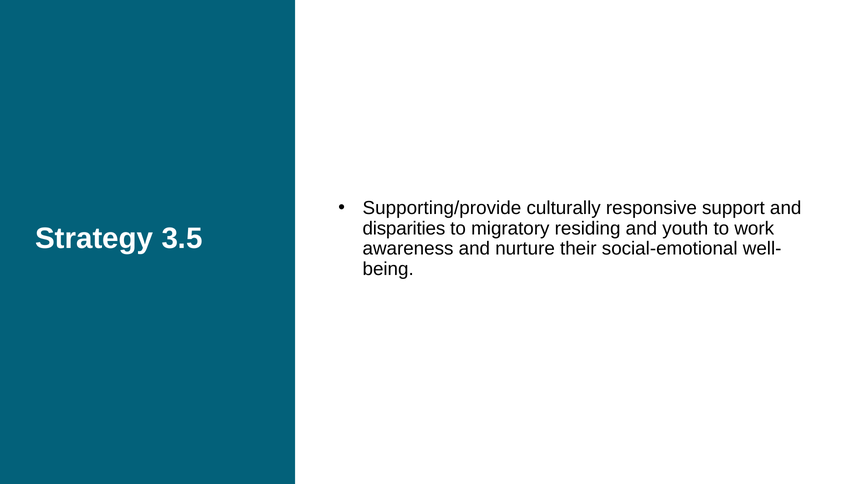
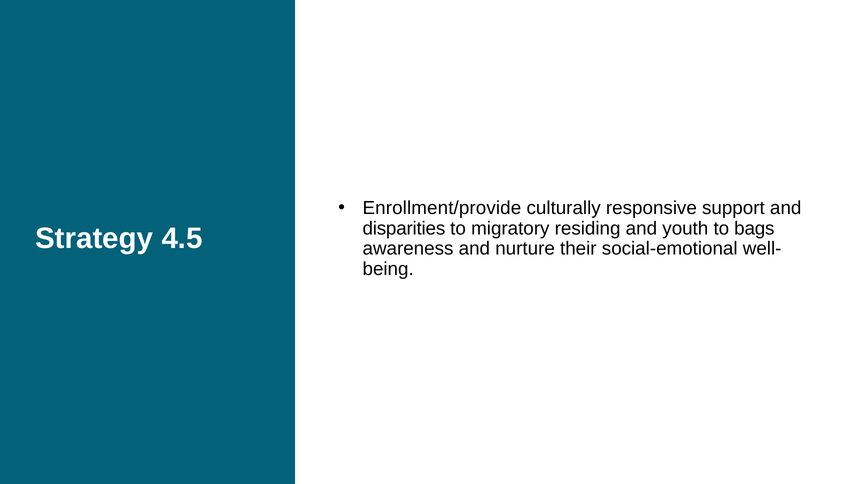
Supporting/provide: Supporting/provide -> Enrollment/provide
work: work -> bags
3.5: 3.5 -> 4.5
